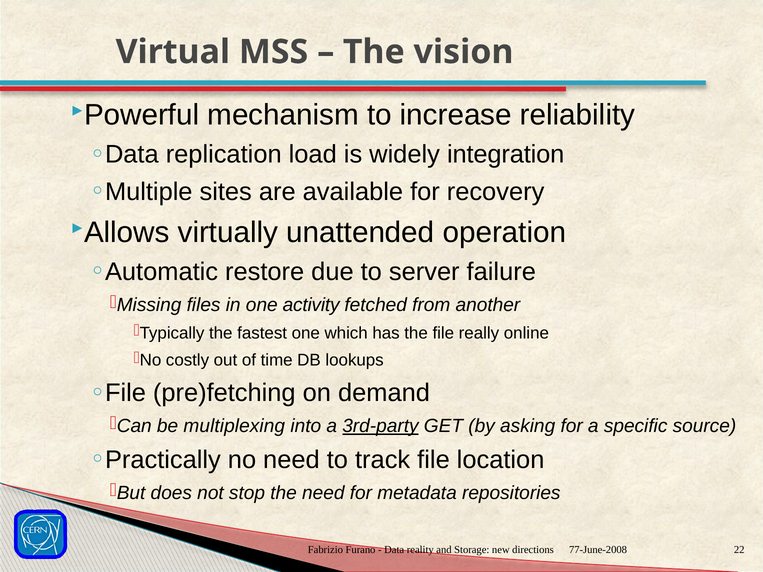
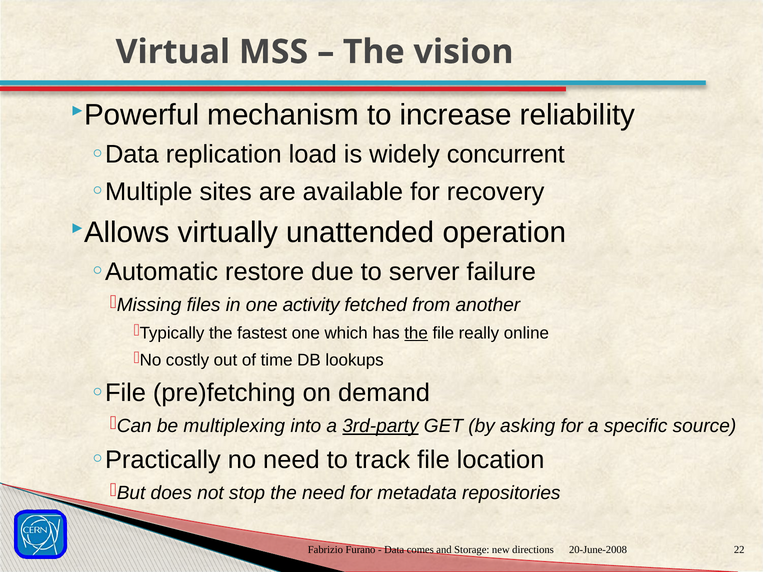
integration: integration -> concurrent
the at (416, 333) underline: none -> present
reality: reality -> comes
77-June-2008: 77-June-2008 -> 20-June-2008
